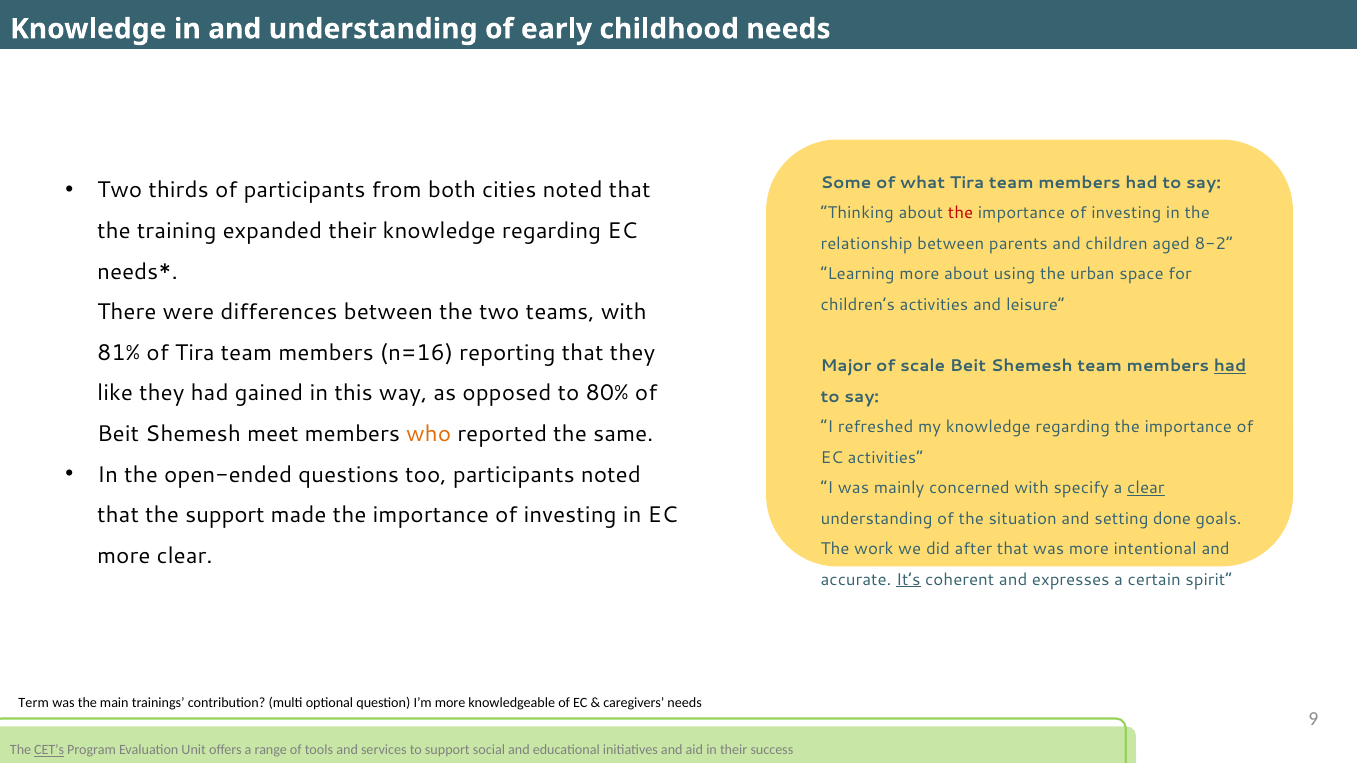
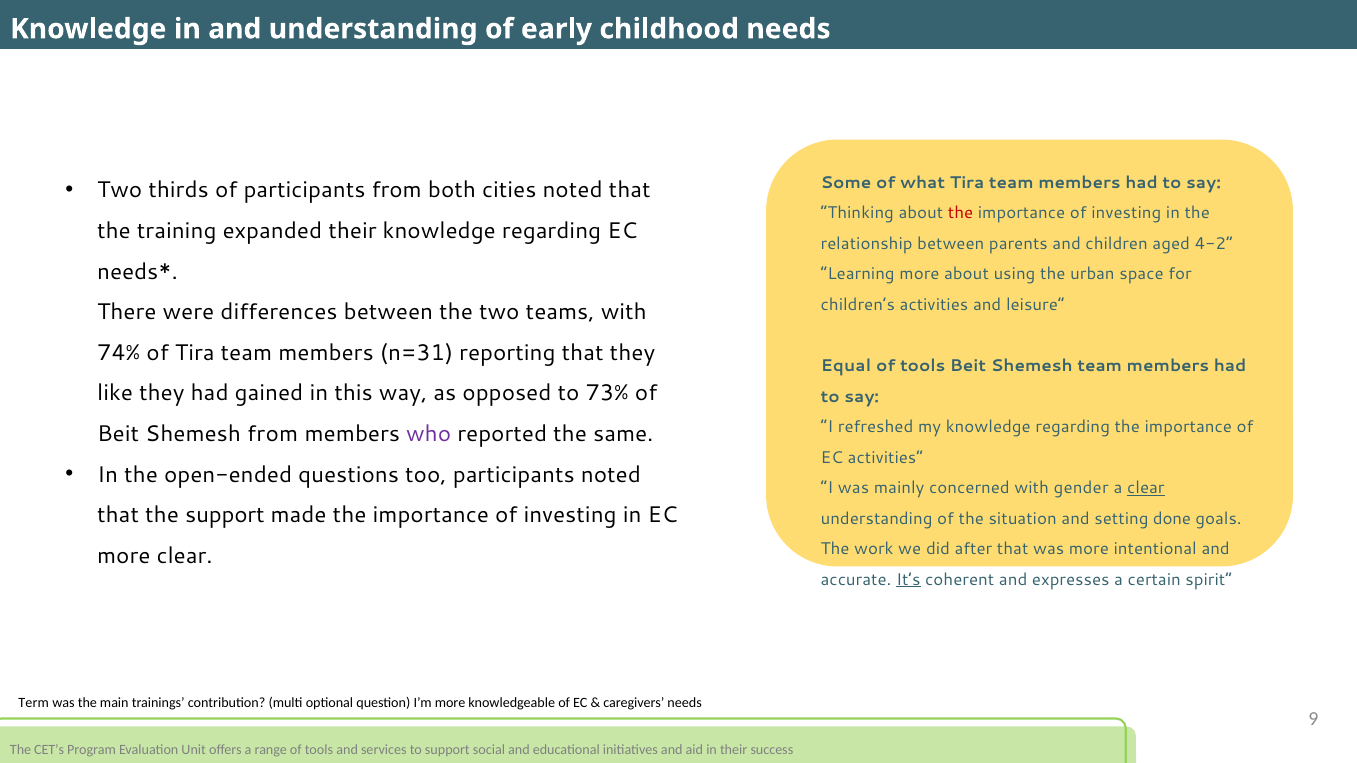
8-2: 8-2 -> 4-2
81%: 81% -> 74%
n=16: n=16 -> n=31
Major: Major -> Equal
scale at (923, 366): scale -> tools
had at (1230, 366) underline: present -> none
80%: 80% -> 73%
Shemesh meet: meet -> from
who colour: orange -> purple
specify: specify -> gender
CET’s underline: present -> none
